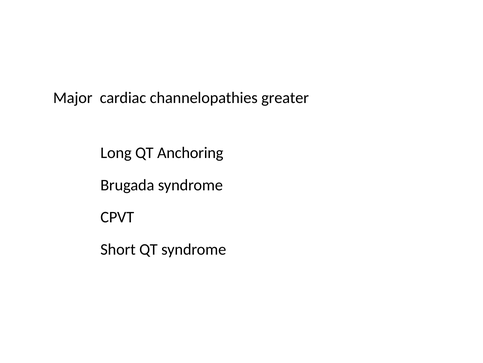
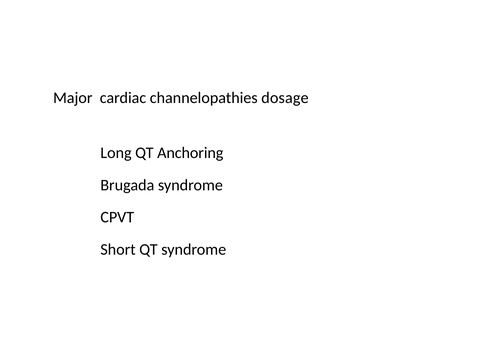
greater: greater -> dosage
